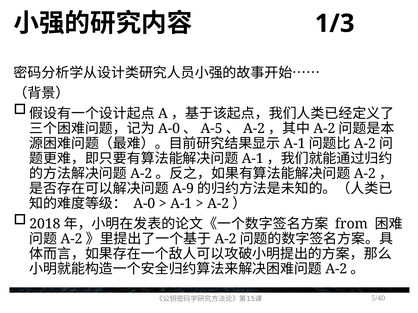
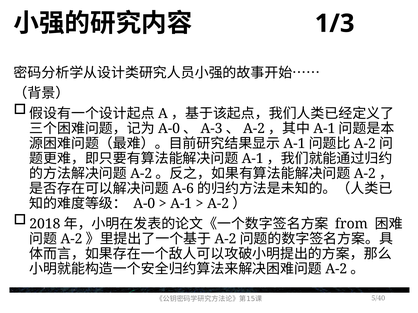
A-5: A-5 -> A-3
A-2 at (324, 129): A-2 -> A-1
A-9: A-9 -> A-6
